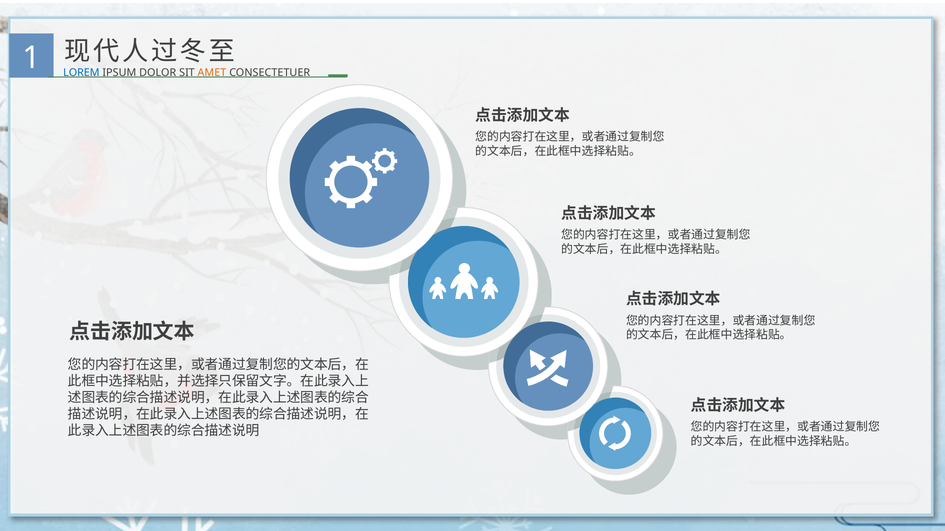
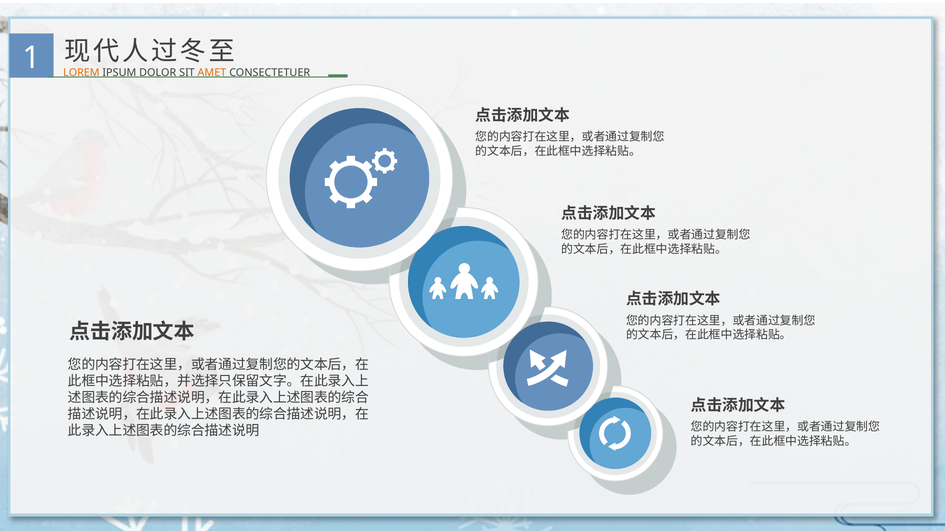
LOREM colour: blue -> orange
